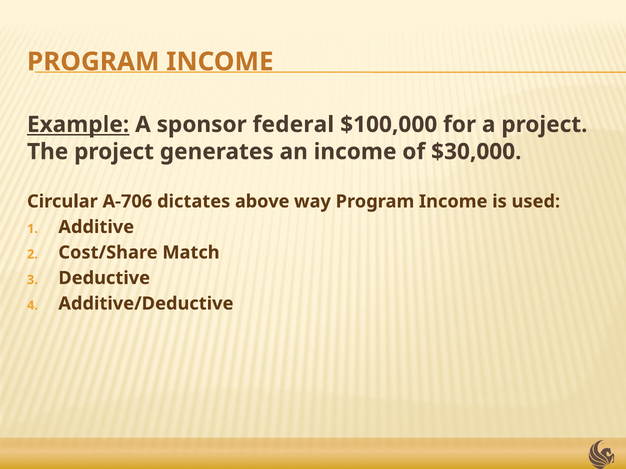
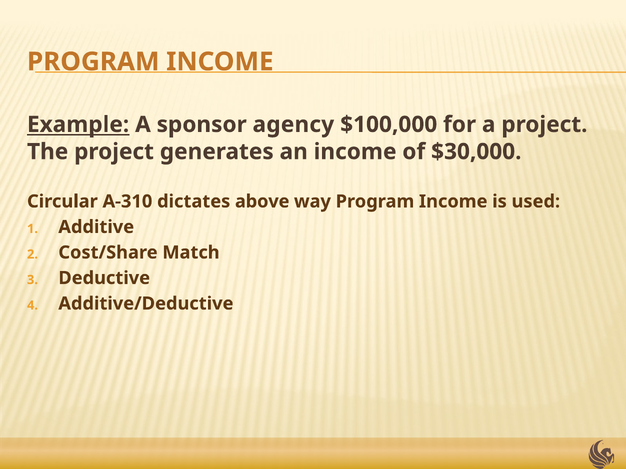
federal: federal -> agency
A-706: A-706 -> A-310
